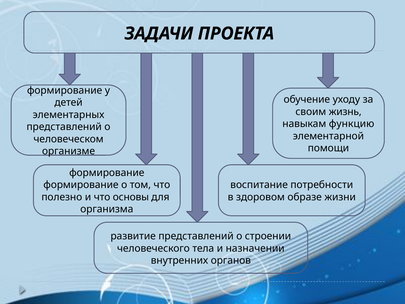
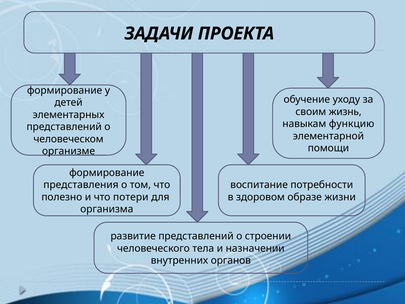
формирование at (81, 185): формирование -> представления
основы: основы -> потери
